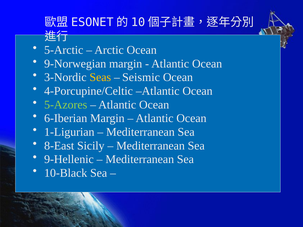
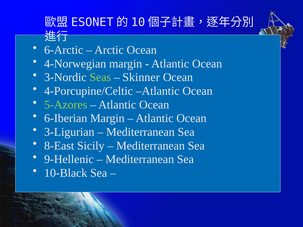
5-Arctic: 5-Arctic -> 6-Arctic
9-Norwegian: 9-Norwegian -> 4-Norwegian
Seas colour: yellow -> light green
Seismic: Seismic -> Skinner
1-Ligurian: 1-Ligurian -> 3-Ligurian
